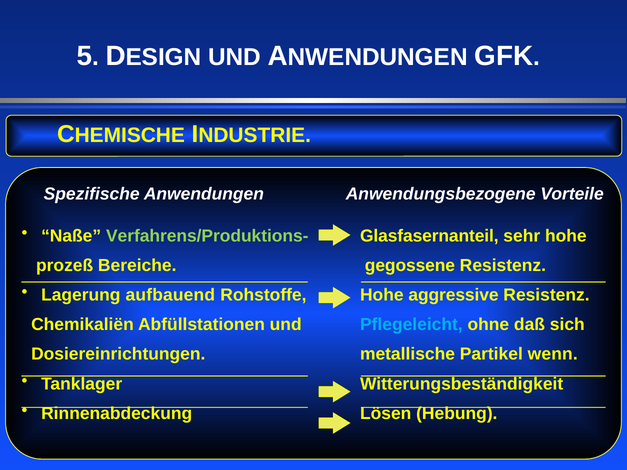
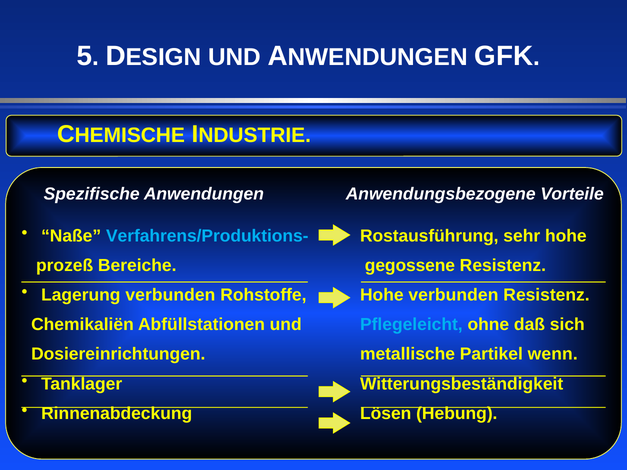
Verfahrens/Produktions- colour: light green -> light blue
Glasfasernanteil: Glasfasernanteil -> Rostausführung
Lagerung aufbauend: aufbauend -> verbunden
Hohe aggressive: aggressive -> verbunden
